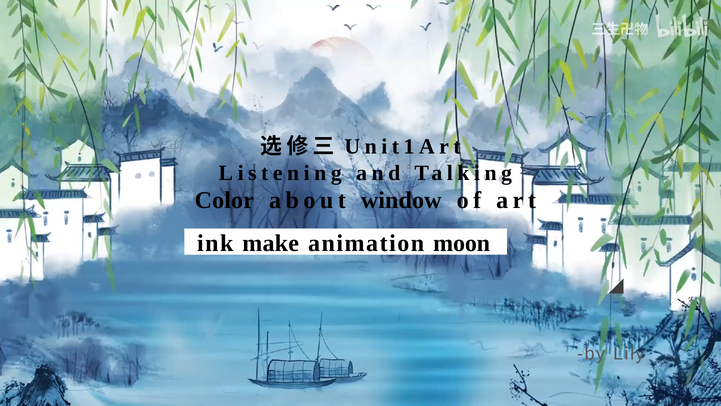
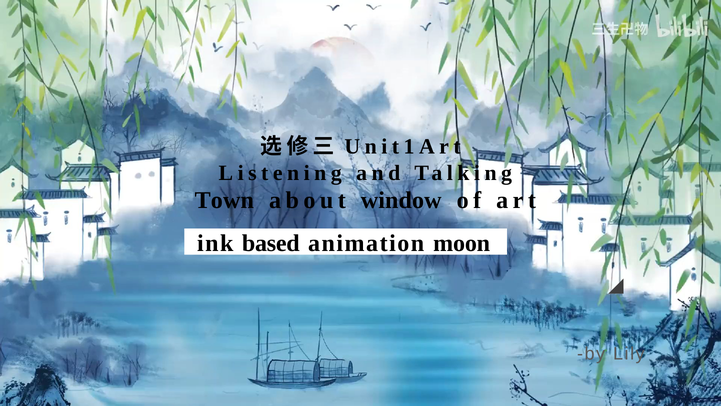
Color: Color -> Town
make: make -> based
